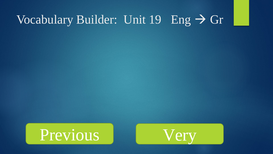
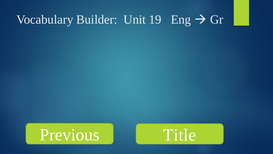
Very: Very -> Title
